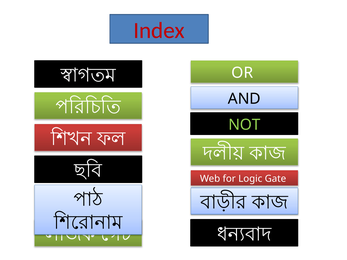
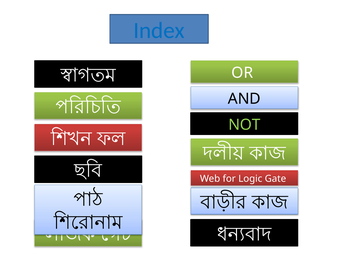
Index colour: red -> blue
